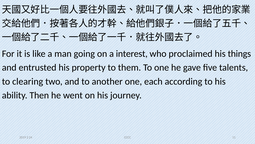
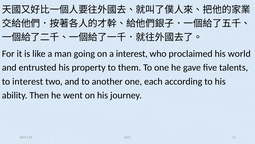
things: things -> world
to clearing: clearing -> interest
